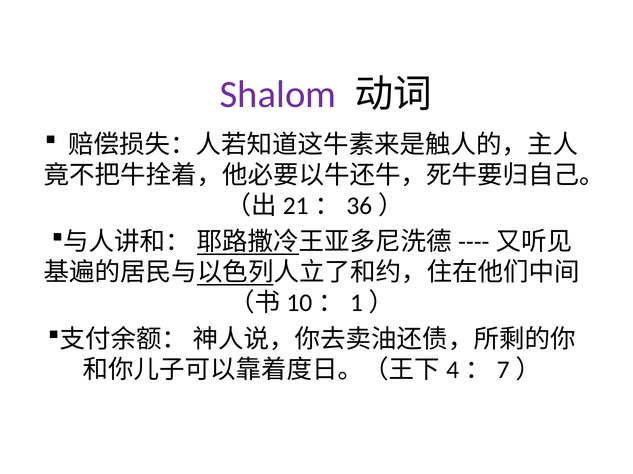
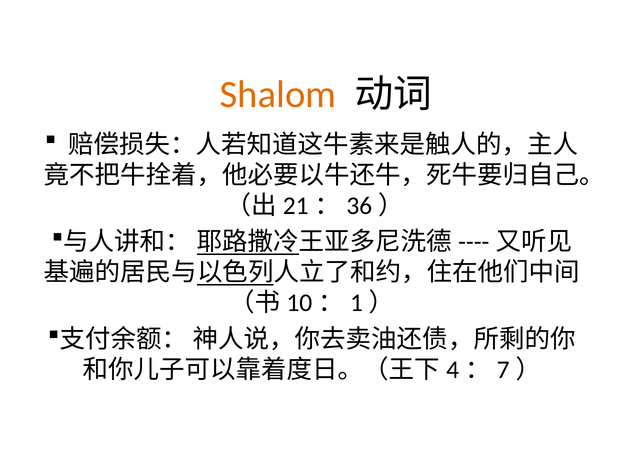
Shalom colour: purple -> orange
